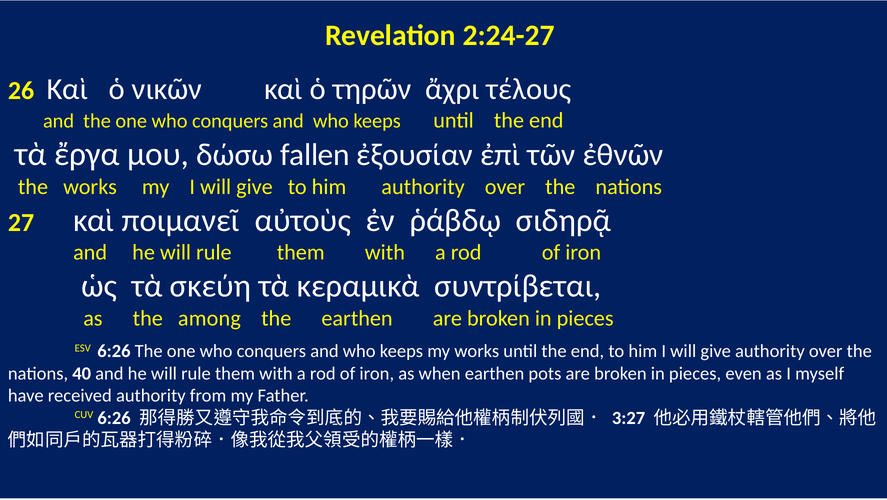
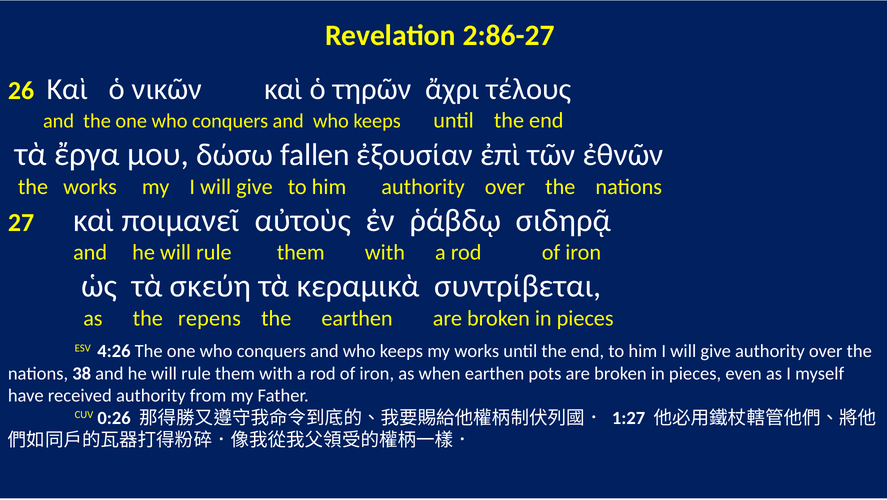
2:24-27: 2:24-27 -> 2:86-27
among: among -> repens
ESV 6:26: 6:26 -> 4:26
40: 40 -> 38
CUV 6:26: 6:26 -> 0:26
3:27: 3:27 -> 1:27
